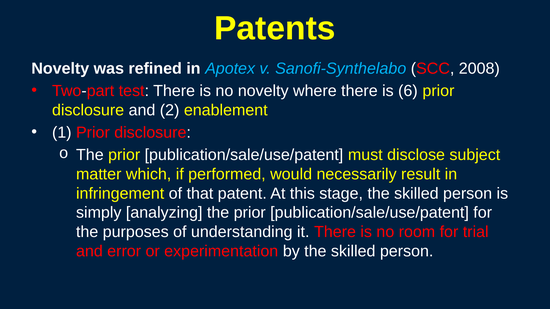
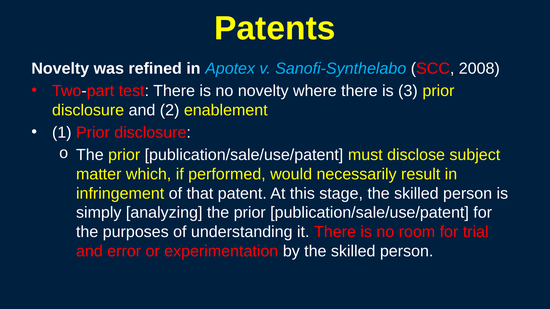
6: 6 -> 3
